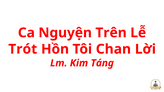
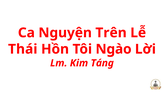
Trót: Trót -> Thái
Chan: Chan -> Ngào
